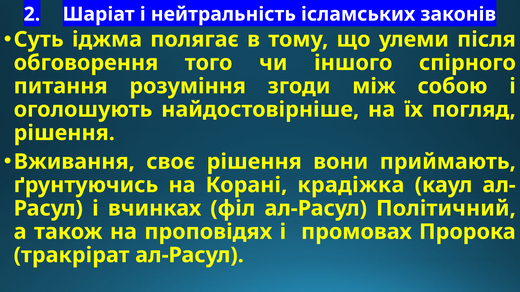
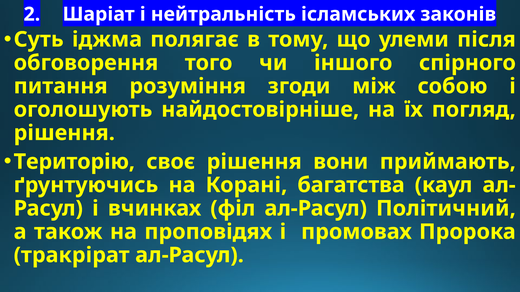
Вживання: Вживання -> Територію
крадіжка: крадіжка -> багатства
